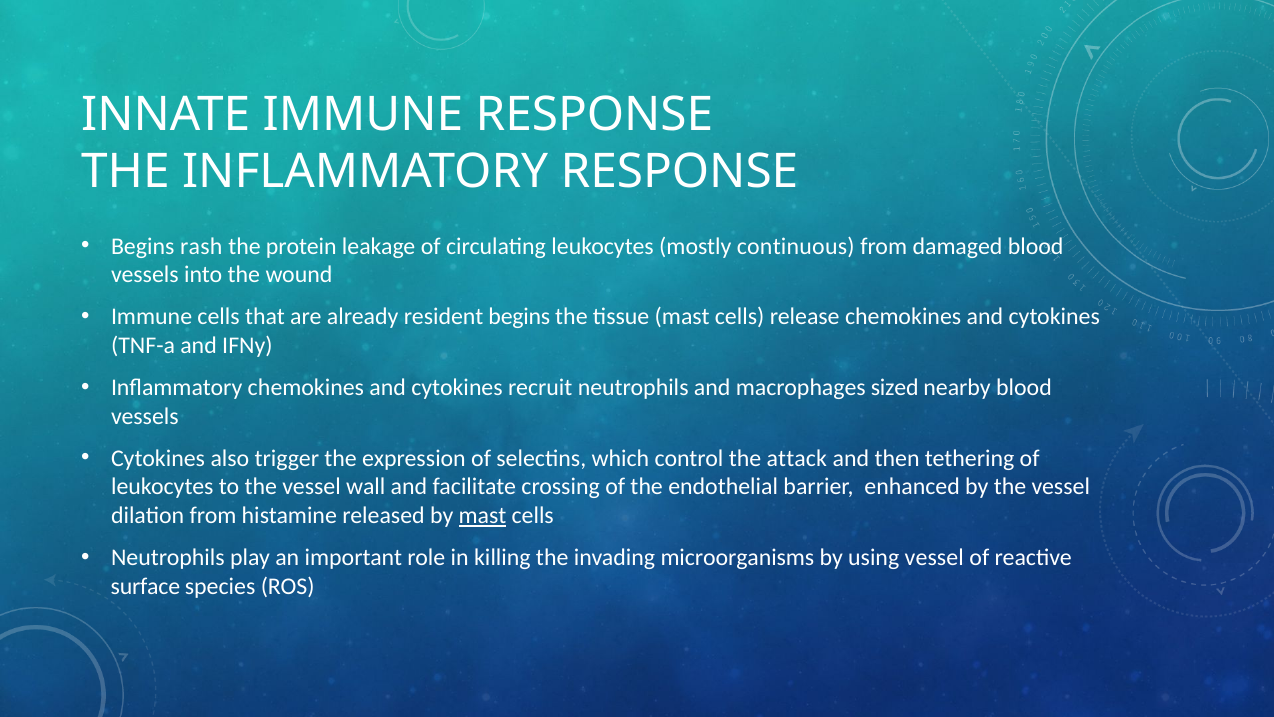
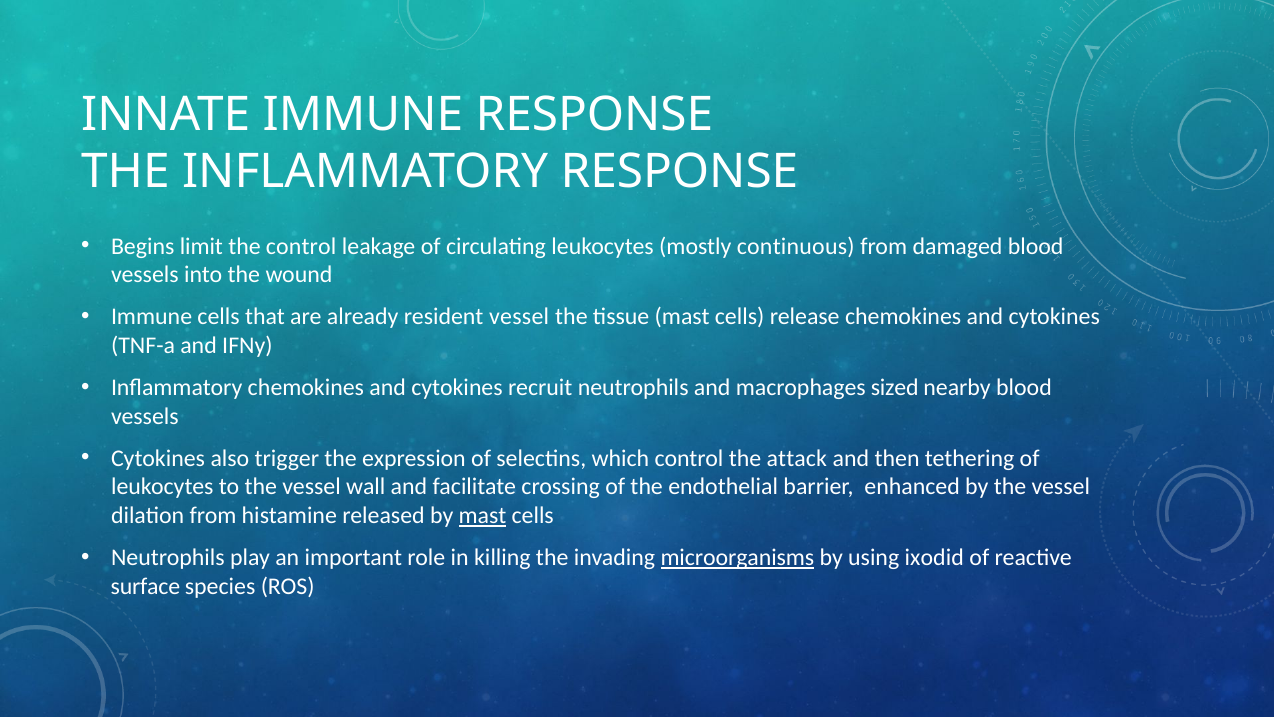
rash: rash -> limit
the protein: protein -> control
resident begins: begins -> vessel
microorganisms underline: none -> present
using vessel: vessel -> ixodid
